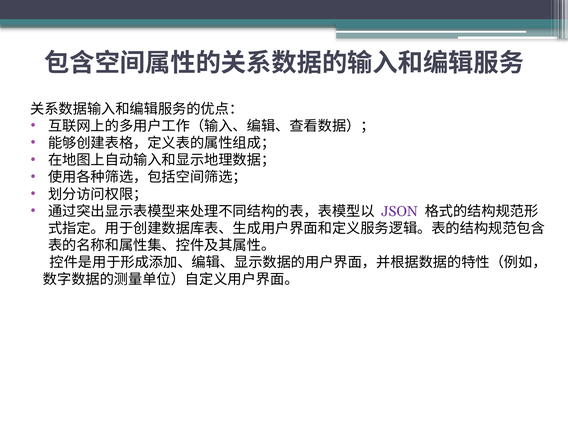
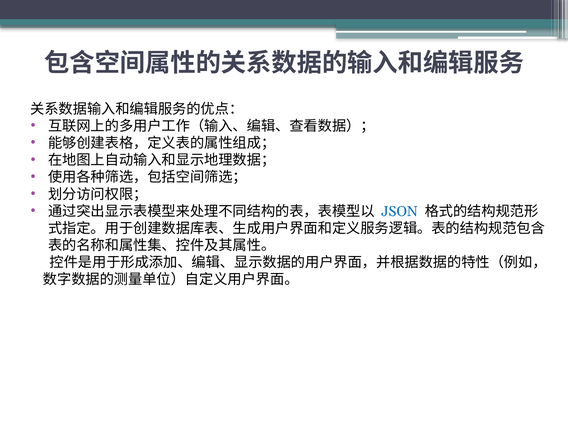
JSON colour: purple -> blue
